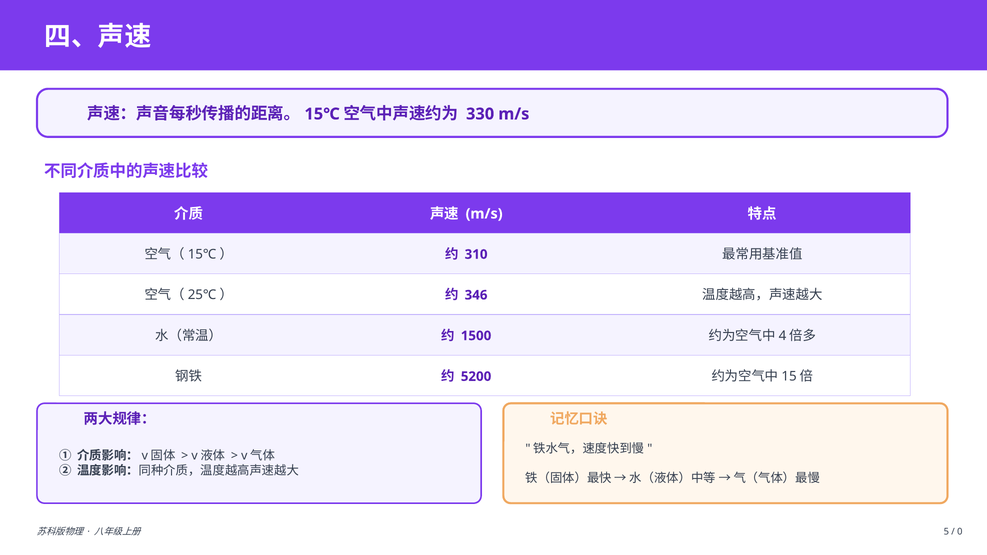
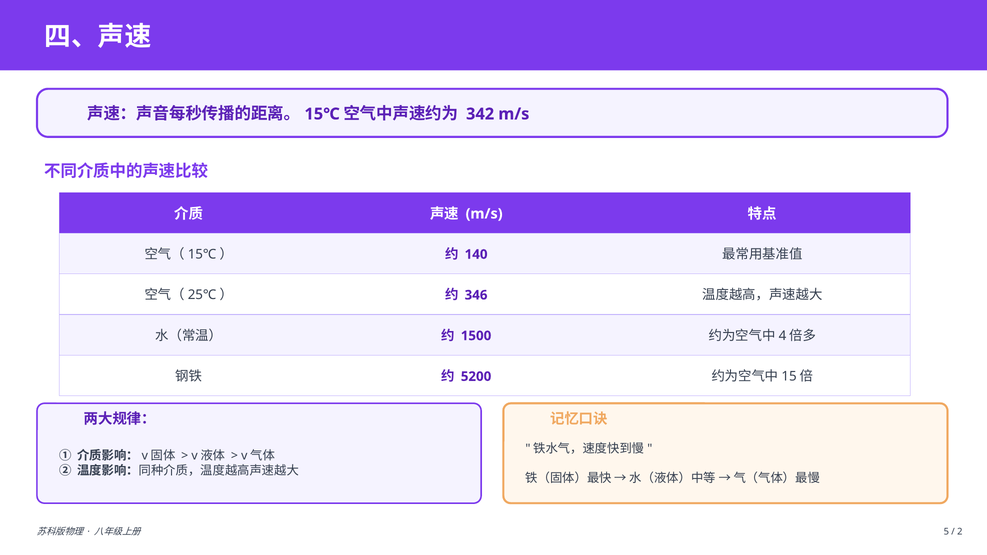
330: 330 -> 342
310: 310 -> 140
0: 0 -> 2
